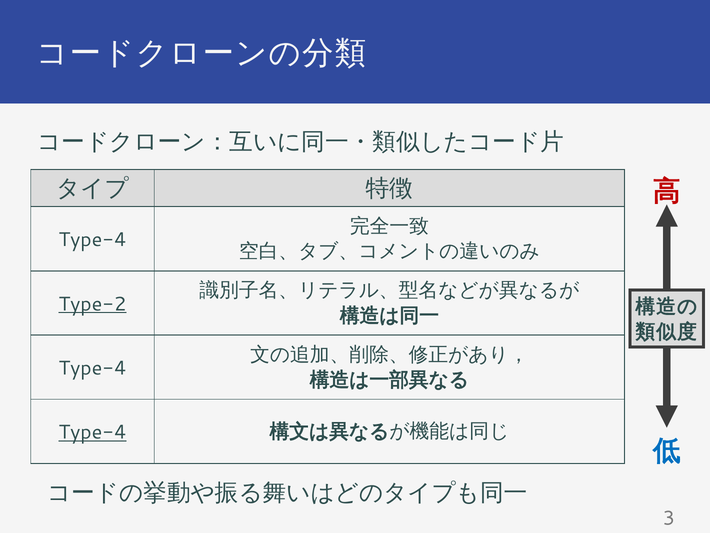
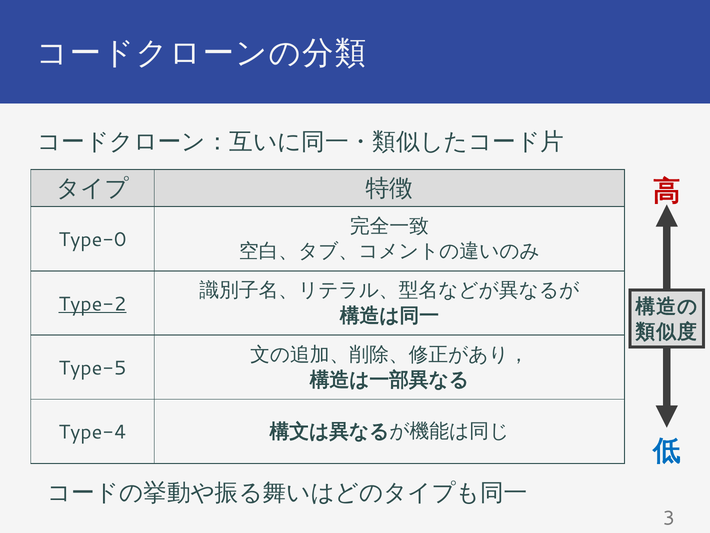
Type-4 at (92, 240): Type-4 -> Type-0
Type-4 at (92, 368): Type-4 -> Type-5
Type-4 at (92, 432) underline: present -> none
